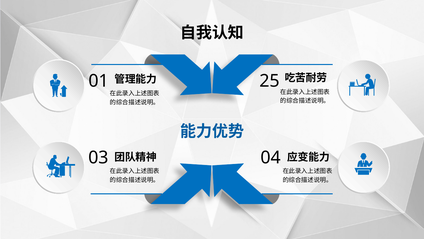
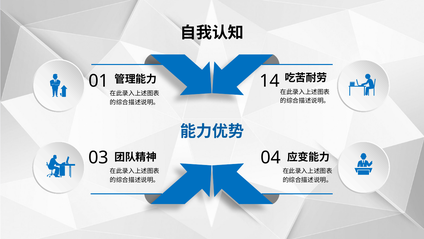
25: 25 -> 14
